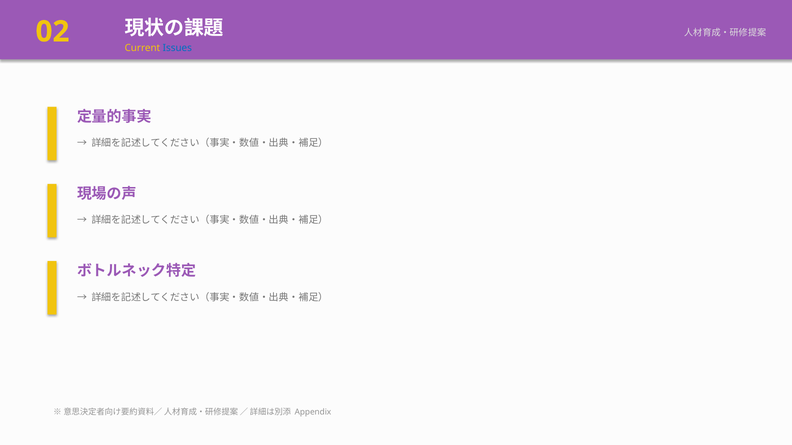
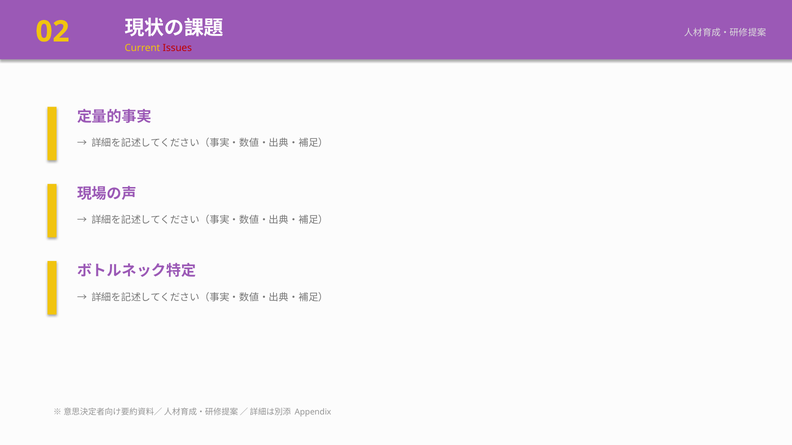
Issues colour: blue -> red
